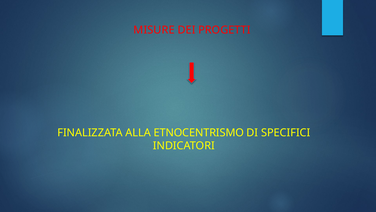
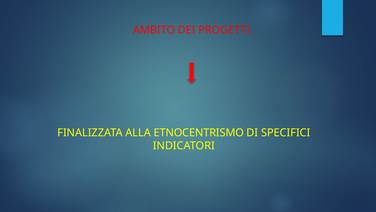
MISURE: MISURE -> AMBITO
